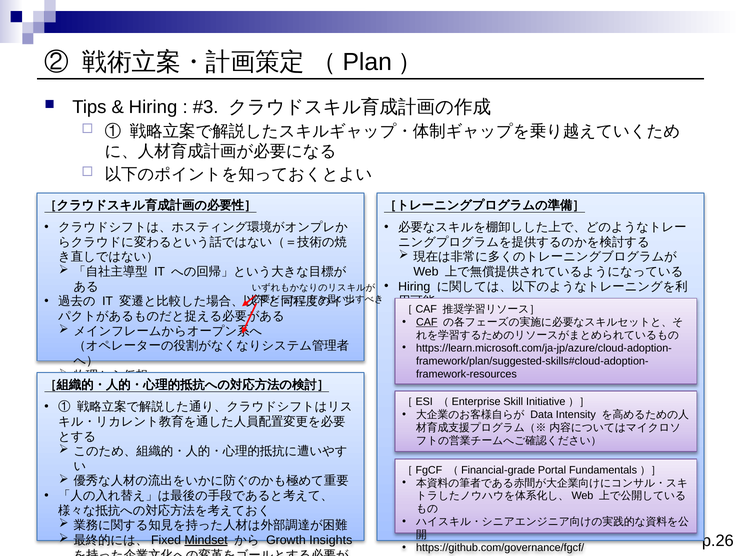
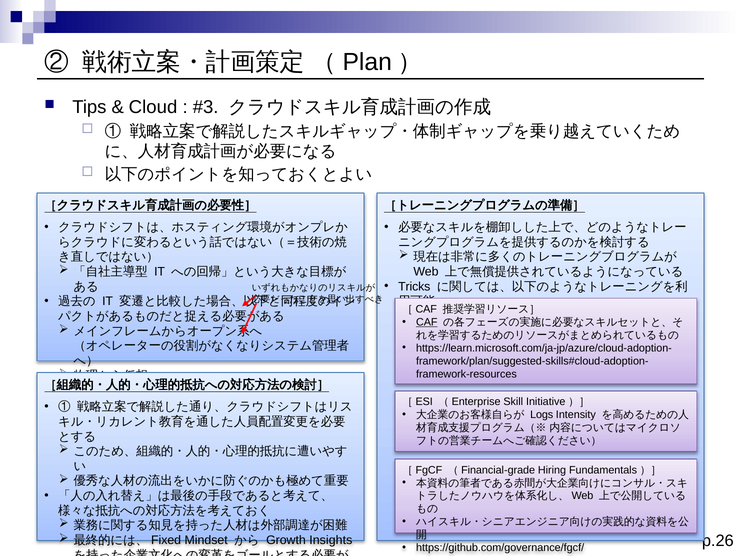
Hiring at (153, 107): Hiring -> Cloud
Hiring at (414, 286): Hiring -> Tricks
Data: Data -> Logs
Portal: Portal -> Hiring
Mindset underline: present -> none
